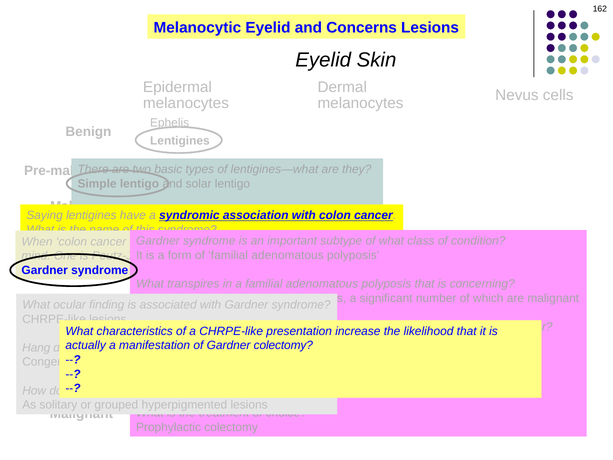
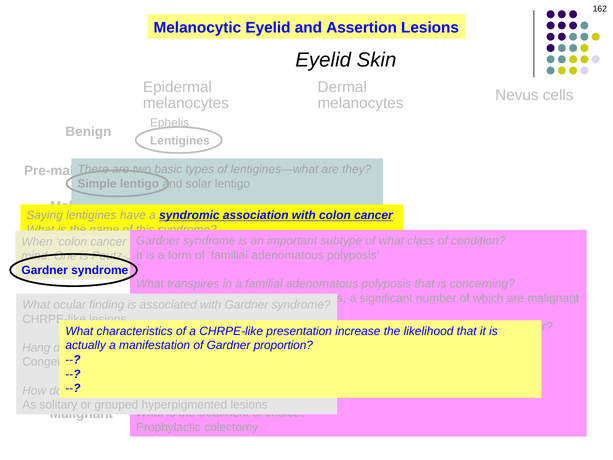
Concerns: Concerns -> Assertion
colectomy at (283, 345): colectomy -> proportion
